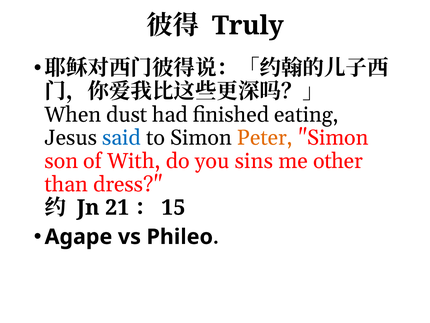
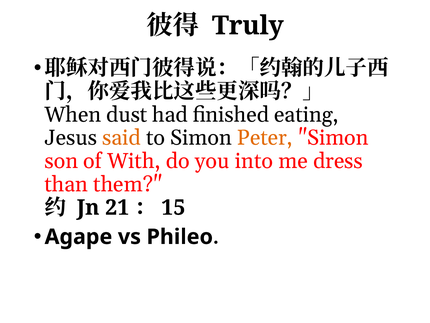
said colour: blue -> orange
sins: sins -> into
other: other -> dress
dress: dress -> them
